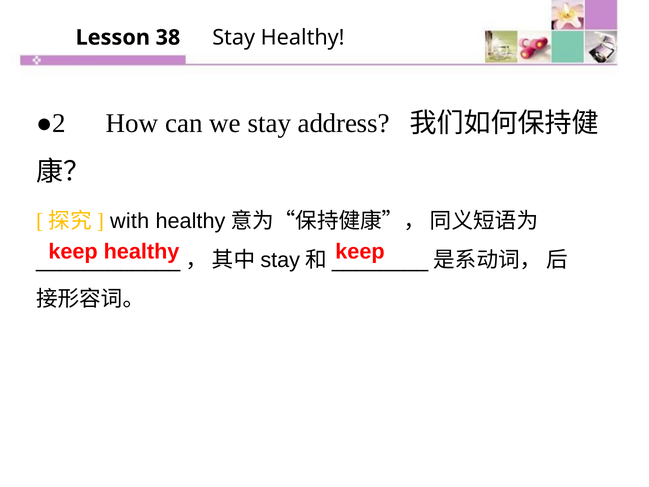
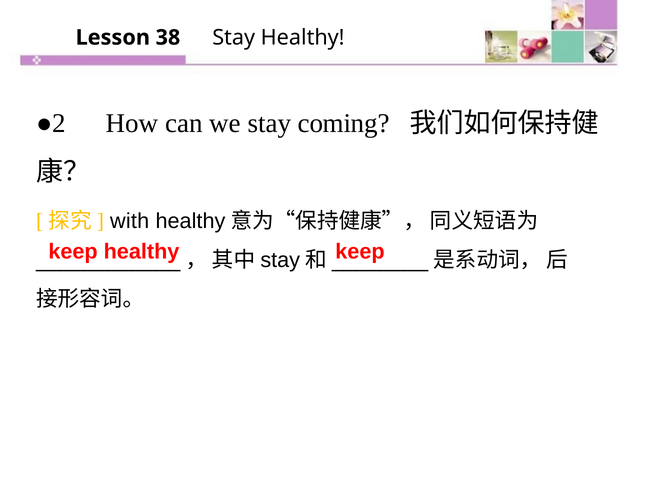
address: address -> coming
